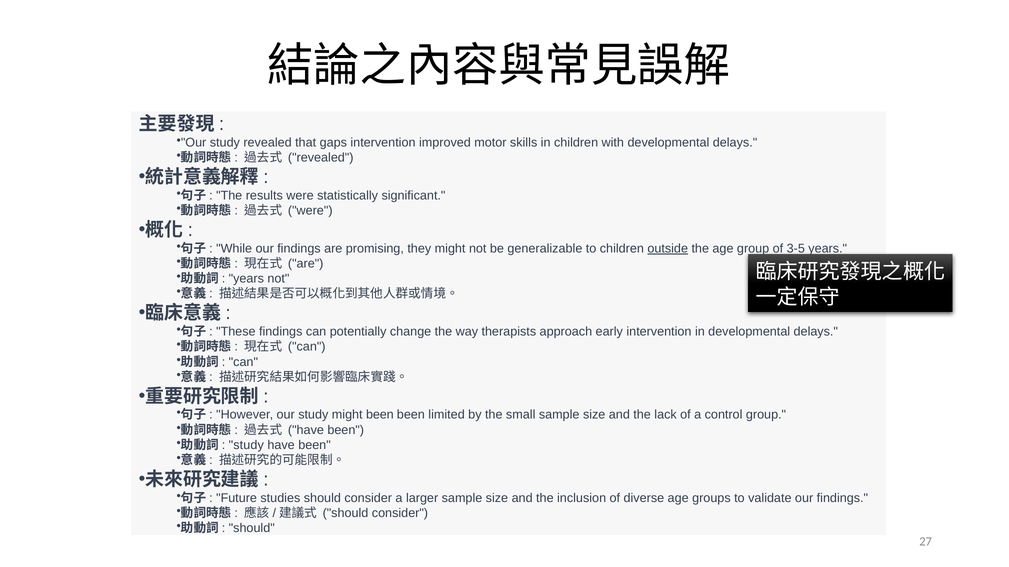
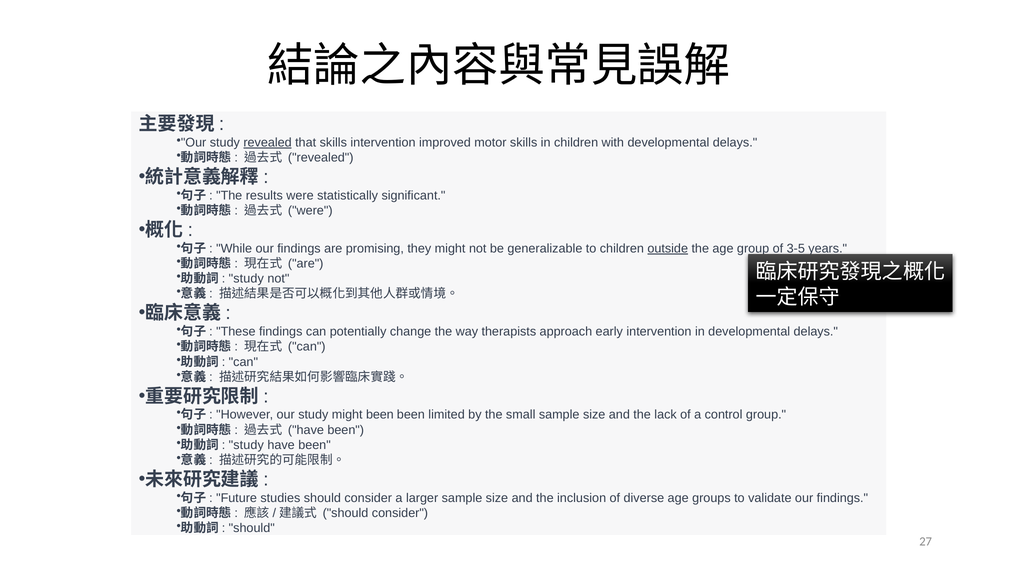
revealed at (268, 143) underline: none -> present
that gaps: gaps -> skills
years at (246, 279): years -> study
